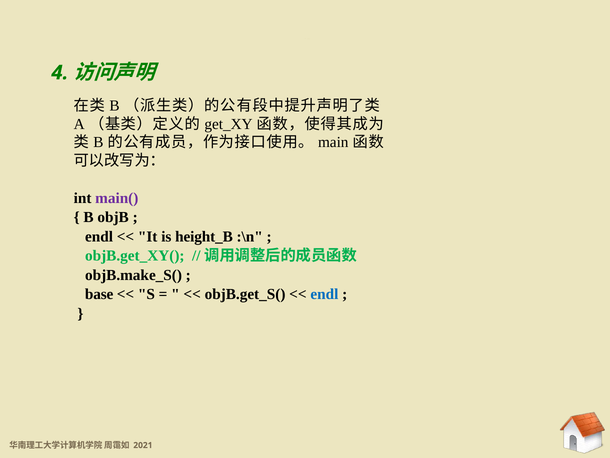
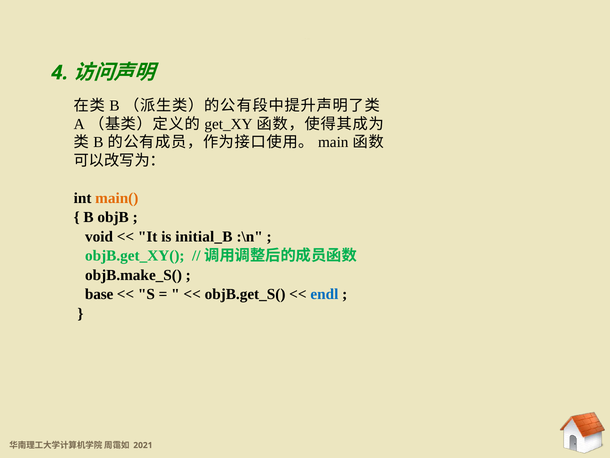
main( colour: purple -> orange
endl at (99, 236): endl -> void
height_B: height_B -> initial_B
